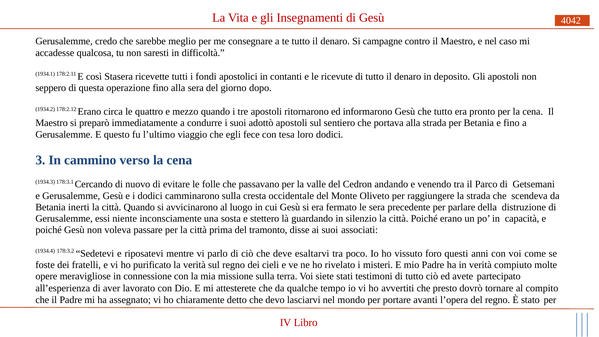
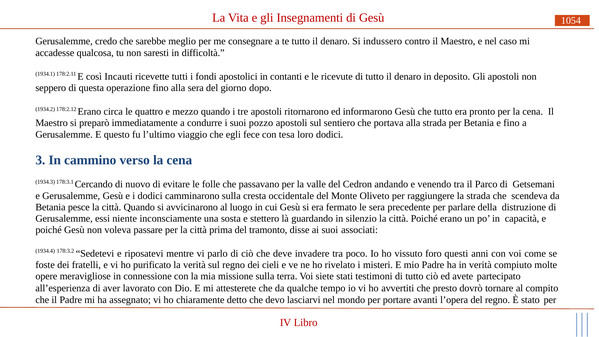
4042: 4042 -> 1054
campagne: campagne -> indussero
Stasera: Stasera -> Incauti
adottò: adottò -> pozzo
inerti: inerti -> pesce
esaltarvi: esaltarvi -> invadere
